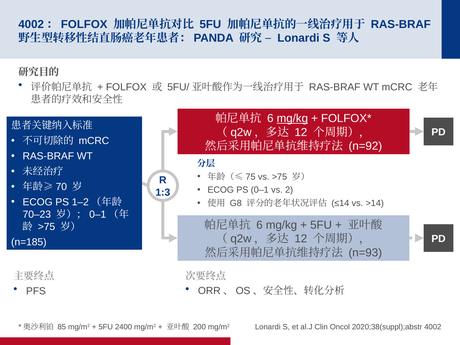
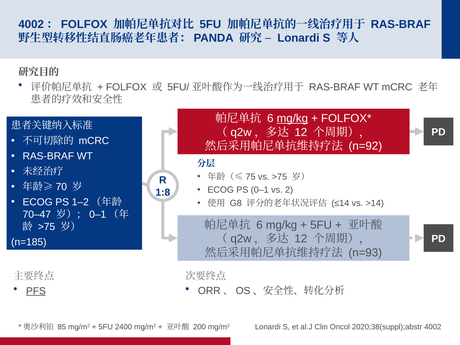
1:3: 1:3 -> 1:8
70–23: 70–23 -> 70–47
PFS underline: none -> present
